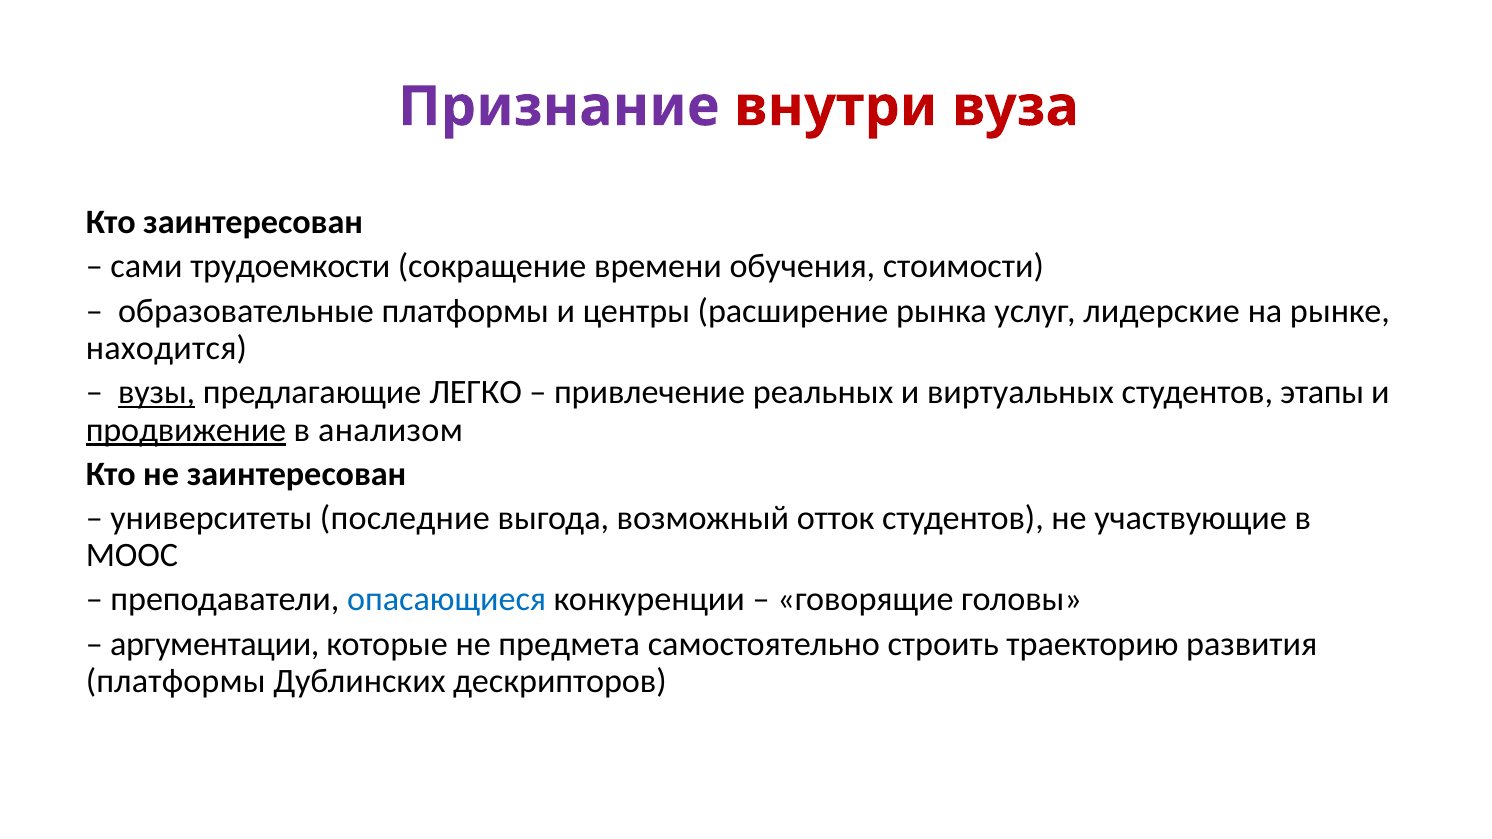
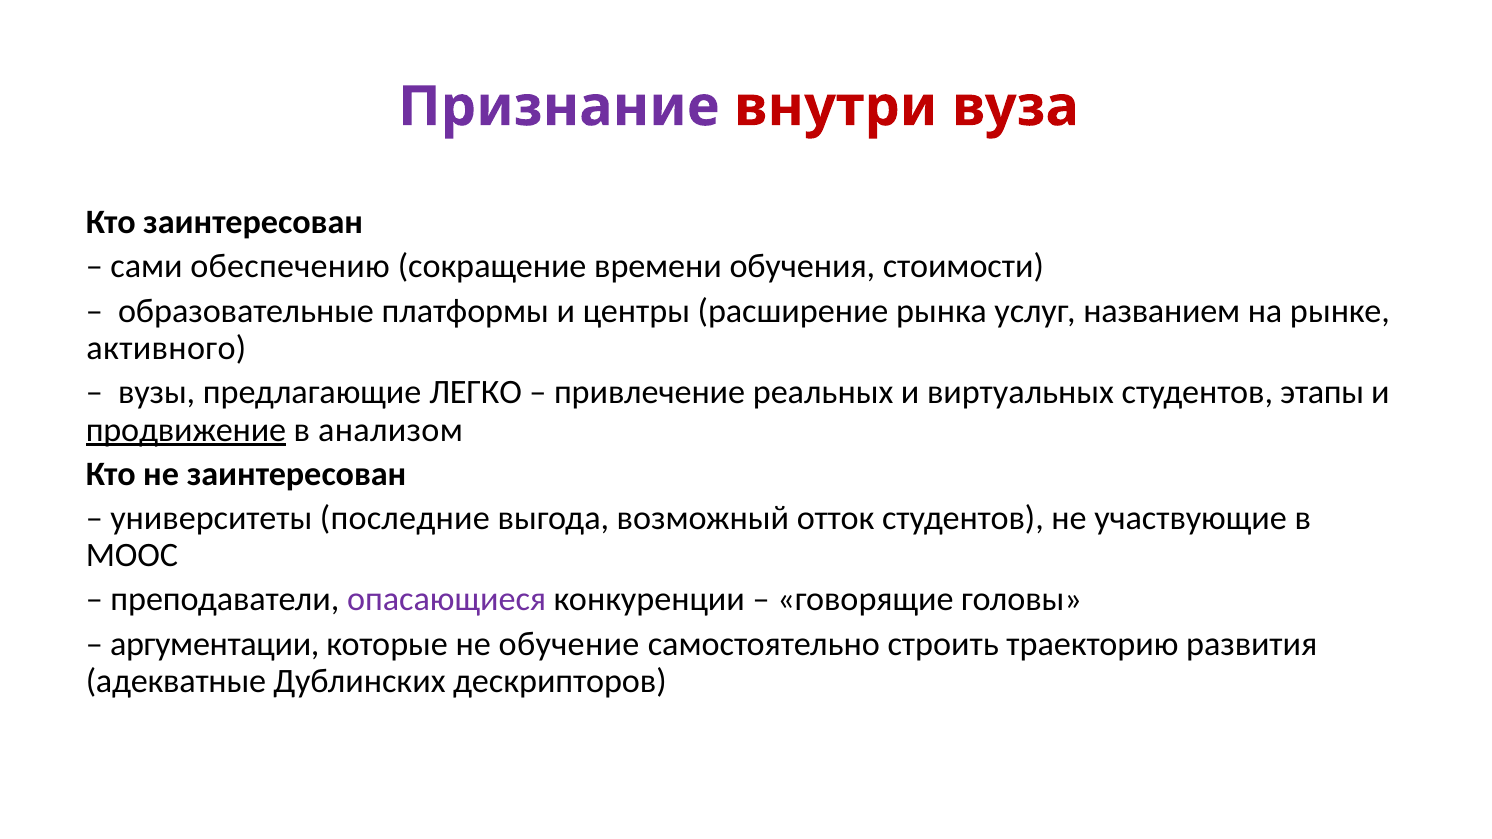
трудоемкости: трудоемкости -> обеспечению
лидерские: лидерские -> названием
находится: находится -> активного
вузы underline: present -> none
опасающиеся colour: blue -> purple
предмета: предмета -> обучение
платформы at (176, 681): платформы -> адекватные
